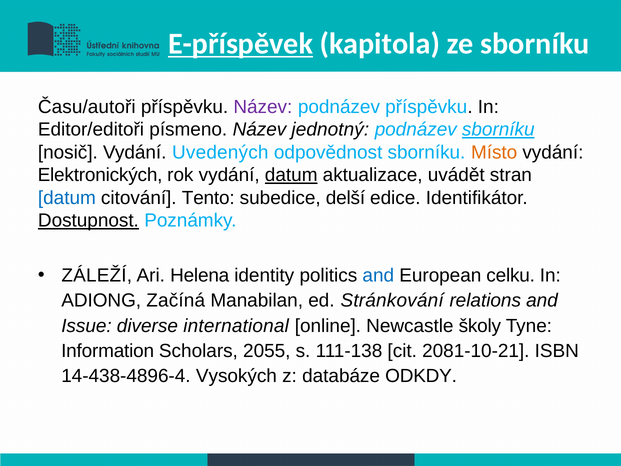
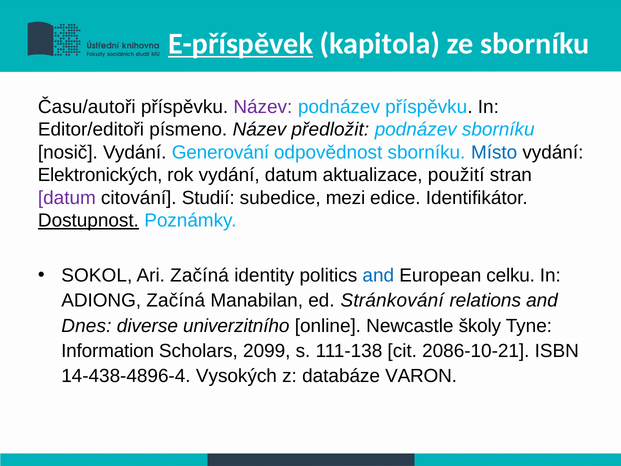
jednotný: jednotný -> předložit
sborníku at (498, 130) underline: present -> none
Uvedených: Uvedených -> Generování
Místo colour: orange -> blue
datum at (291, 175) underline: present -> none
uvádět: uvádět -> použití
datum at (67, 198) colour: blue -> purple
Tento: Tento -> Studií
delší: delší -> mezi
ZÁLEŽÍ: ZÁLEŽÍ -> SOKOL
Ari Helena: Helena -> Začíná
Issue: Issue -> Dnes
international: international -> univerzitního
2055: 2055 -> 2099
2081-10-21: 2081-10-21 -> 2086-10-21
ODKDY: ODKDY -> VARON
